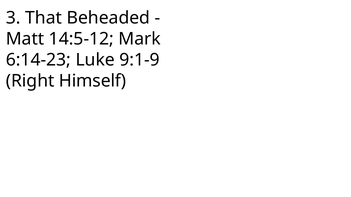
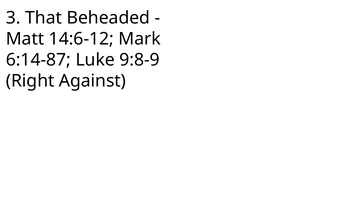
14:5-12: 14:5-12 -> 14:6-12
6:14-23: 6:14-23 -> 6:14-87
9:1-9: 9:1-9 -> 9:8-9
Himself: Himself -> Against
